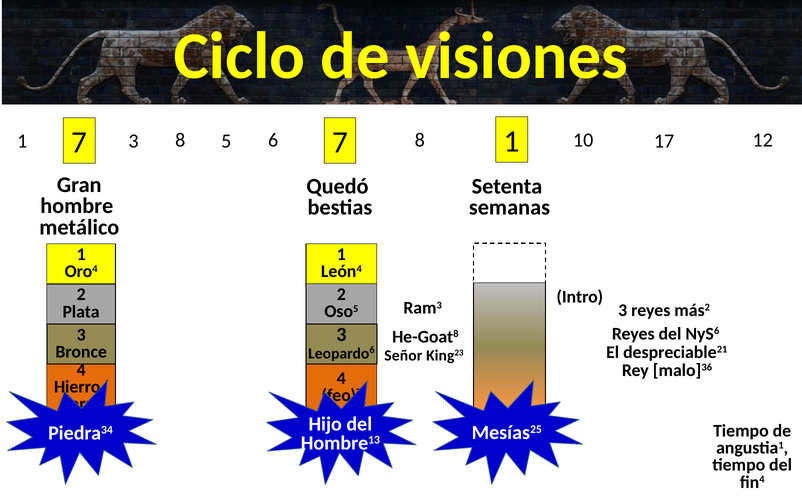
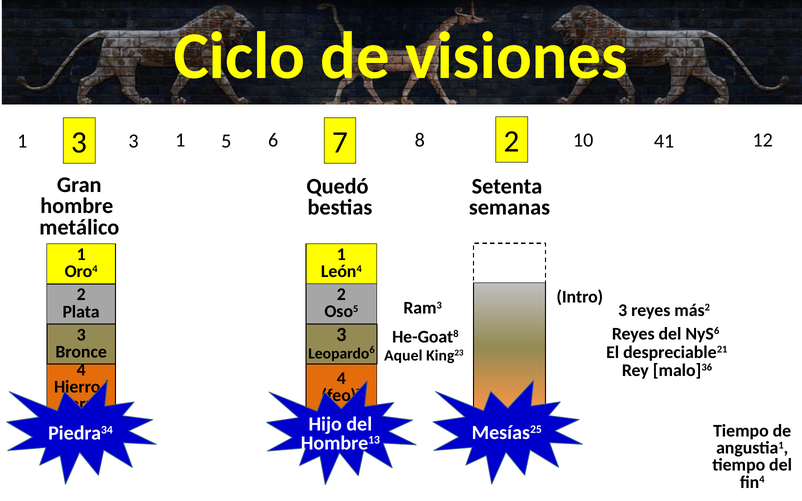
1 7: 7 -> 3
3 8: 8 -> 1
8 1: 1 -> 2
17: 17 -> 41
Señor: Señor -> Aquel
